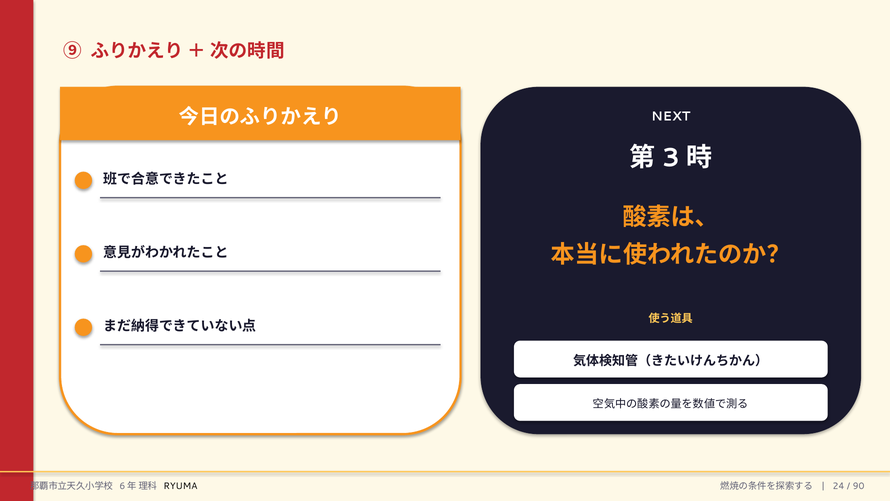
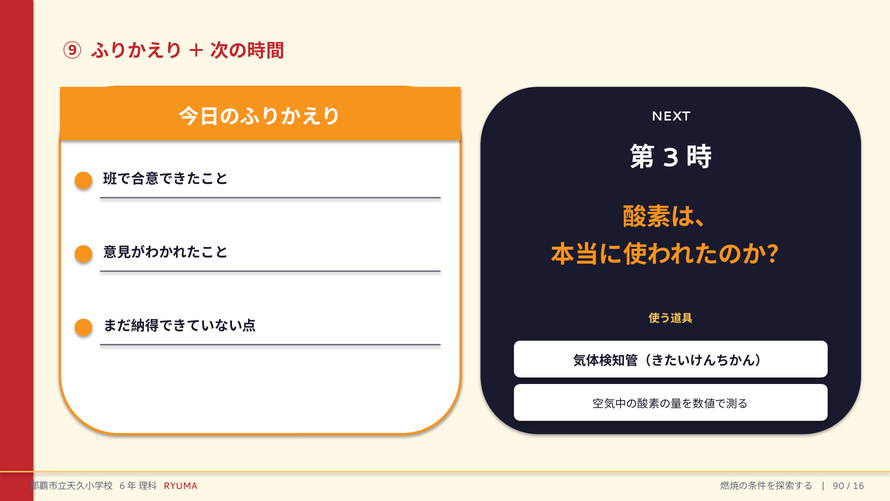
RYUMA colour: black -> red
24: 24 -> 90
90: 90 -> 16
